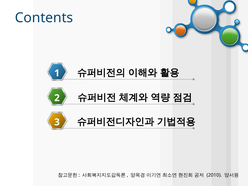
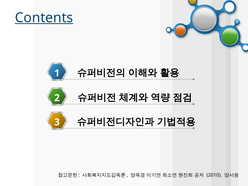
Contents underline: none -> present
